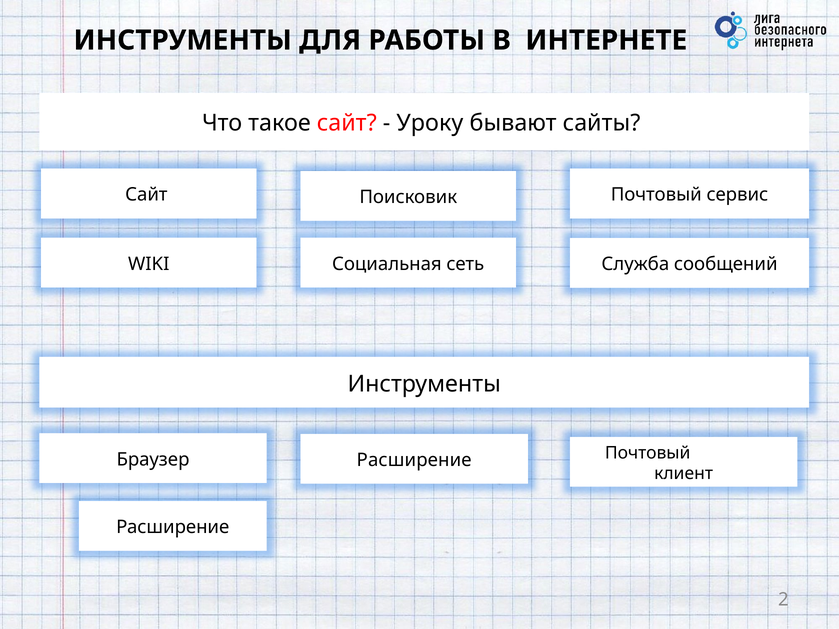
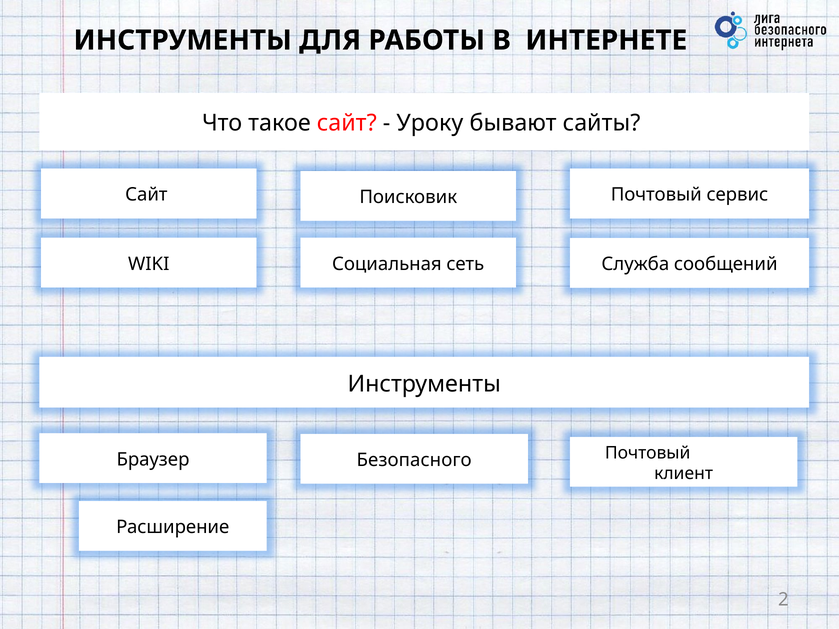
Расширение at (414, 460): Расширение -> Безопасного
